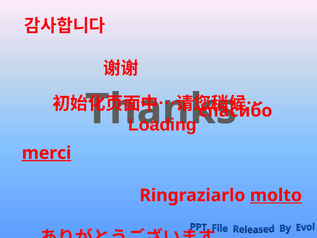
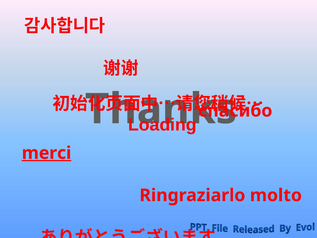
molto underline: present -> none
